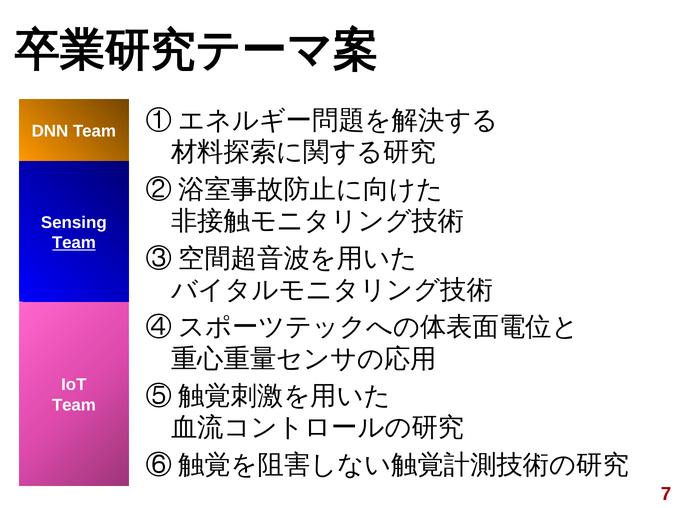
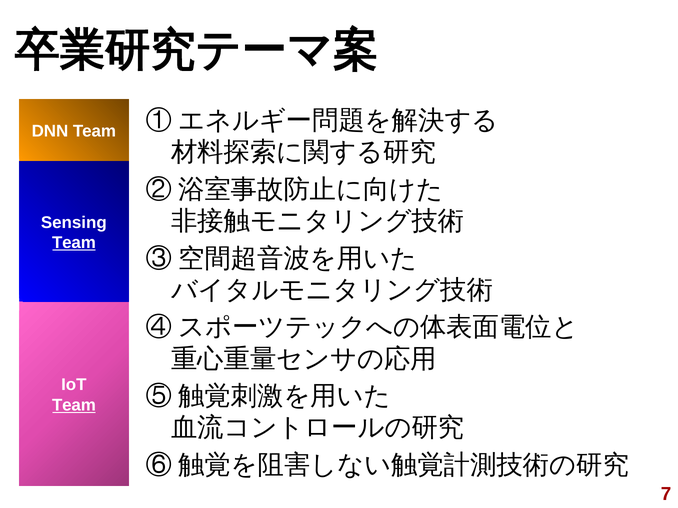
Team at (74, 406) underline: none -> present
